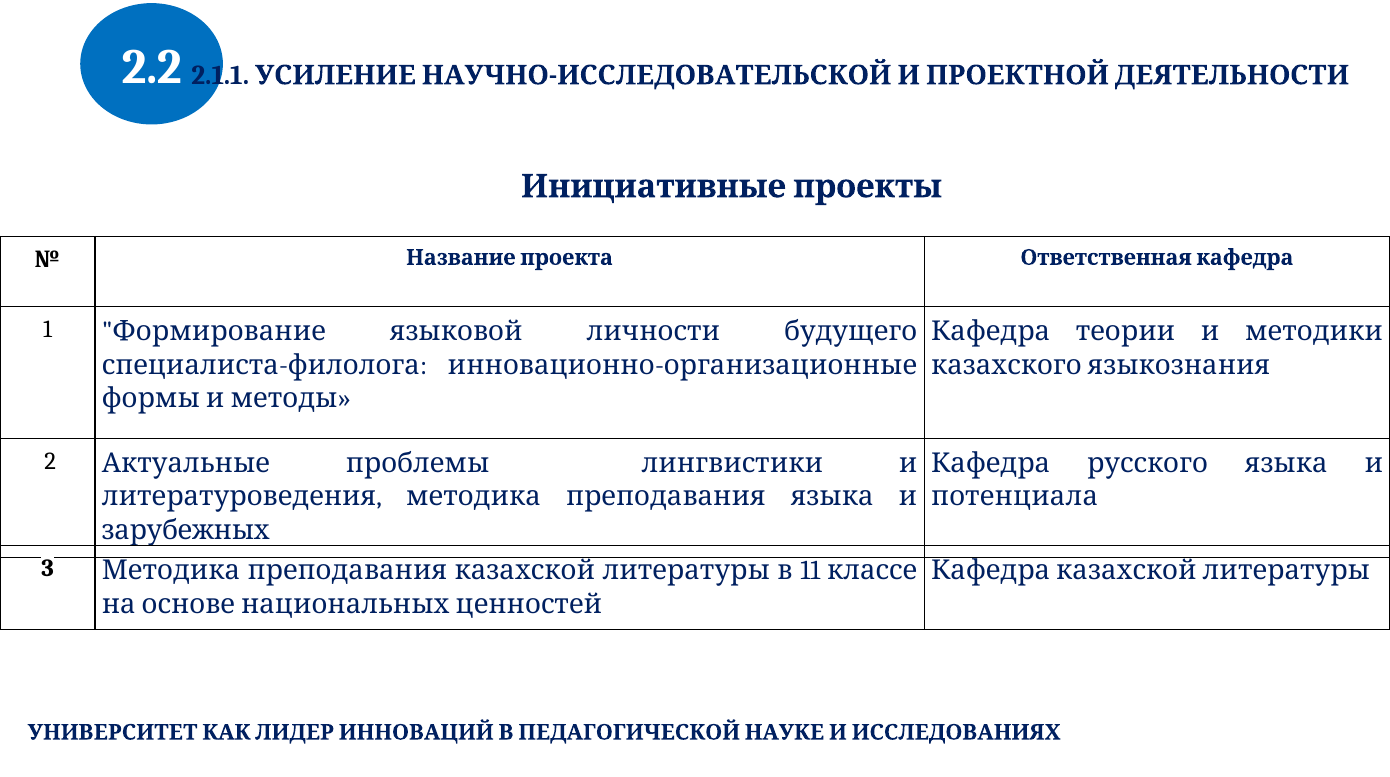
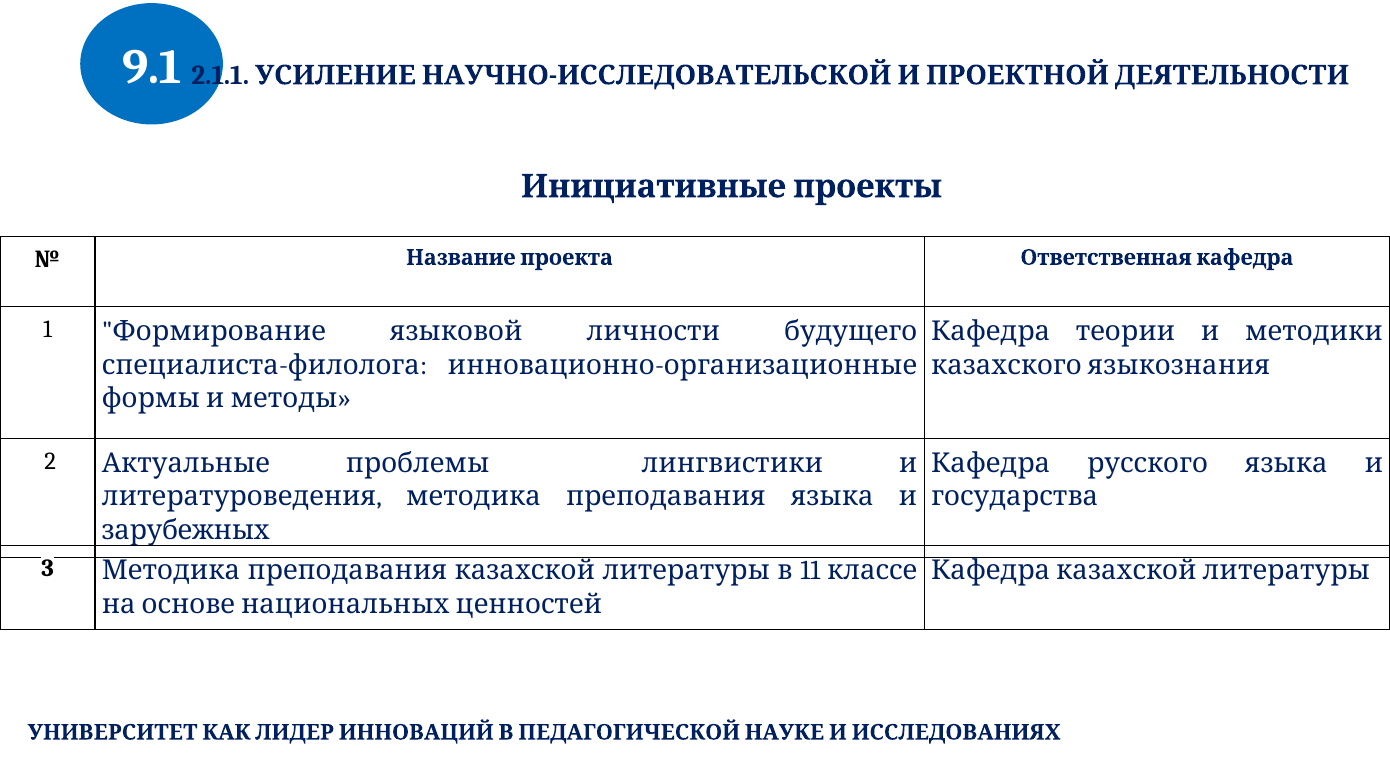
2.2: 2.2 -> 9.1
потенциала: потенциала -> государства
